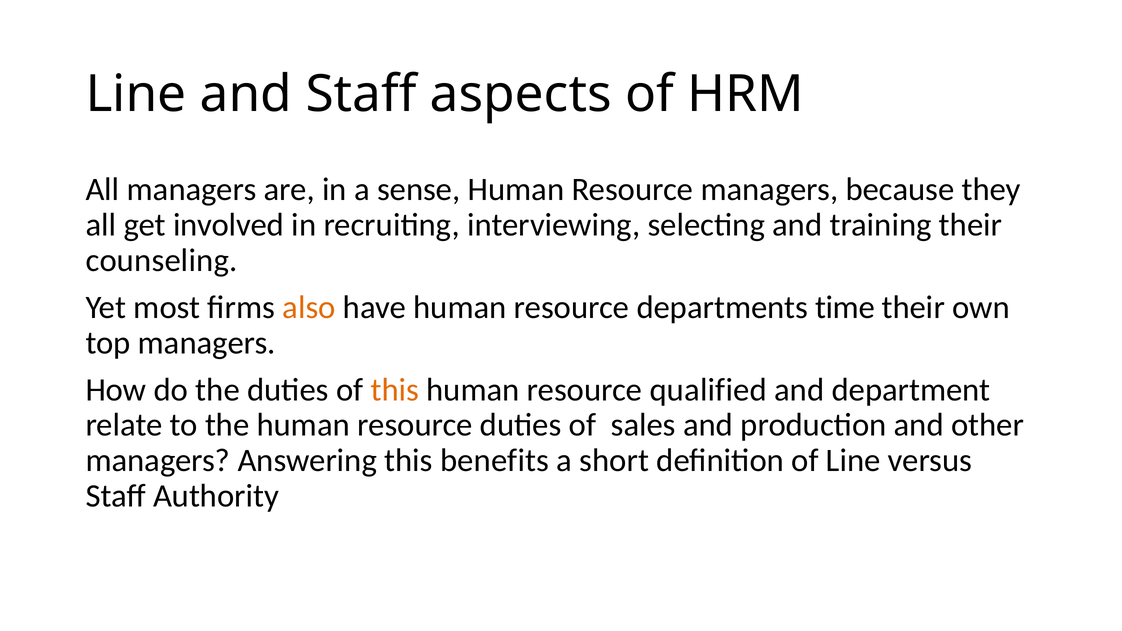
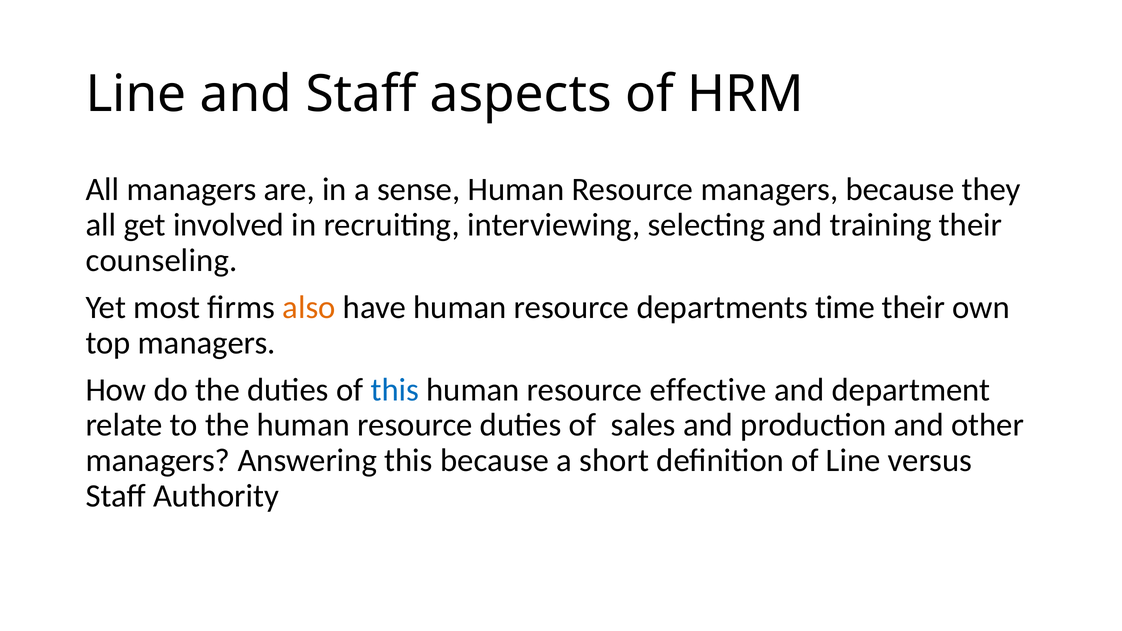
this at (395, 390) colour: orange -> blue
qualified: qualified -> effective
this benefits: benefits -> because
